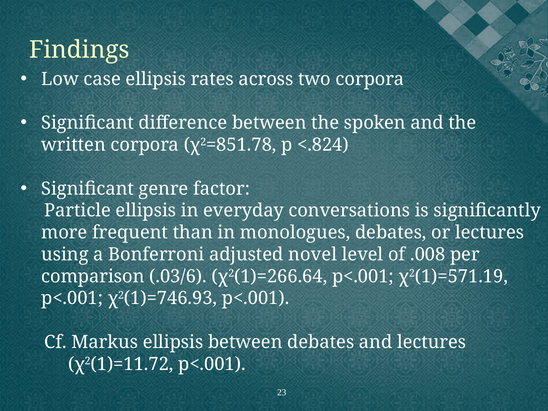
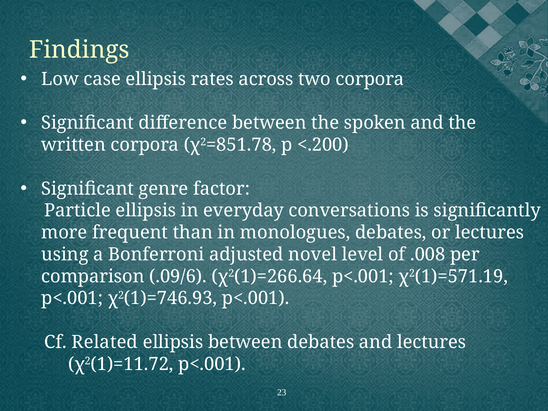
<.824: <.824 -> <.200
.03/6: .03/6 -> .09/6
Markus: Markus -> Related
